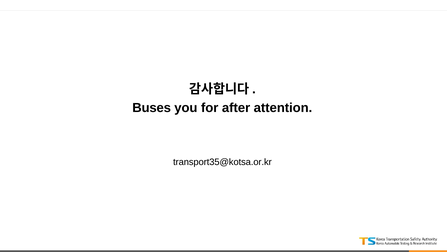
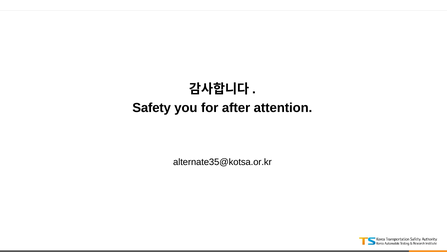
Buses: Buses -> Safety
transport35@kotsa.or.kr: transport35@kotsa.or.kr -> alternate35@kotsa.or.kr
